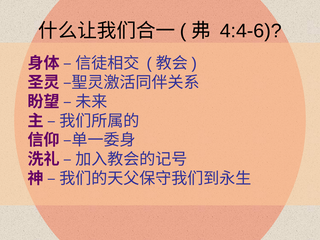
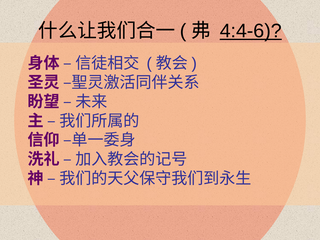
4:4-6 underline: none -> present
